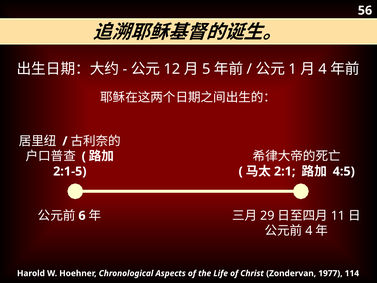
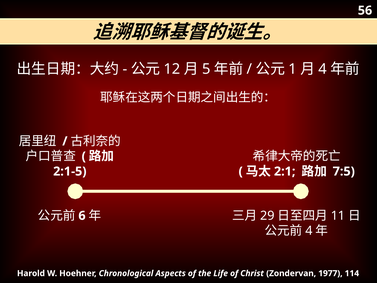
4:5: 4:5 -> 7:5
